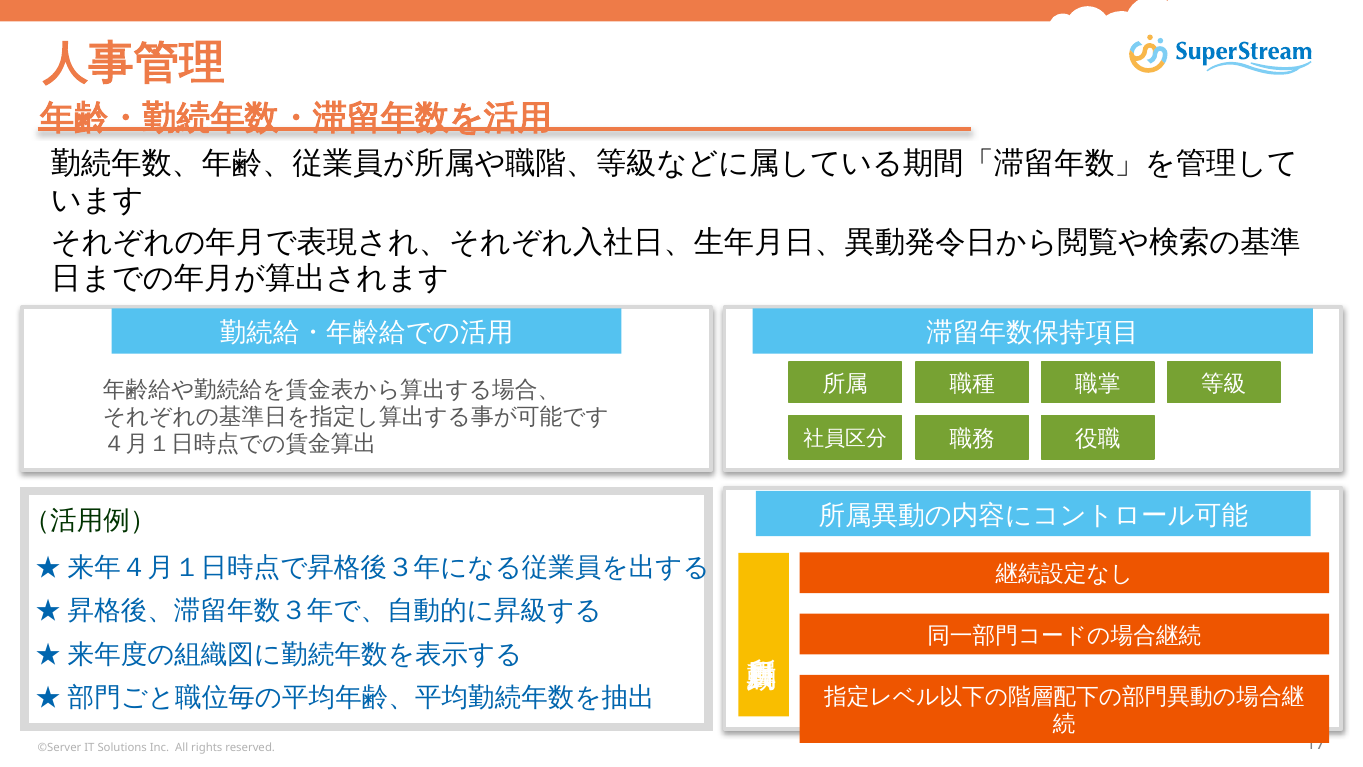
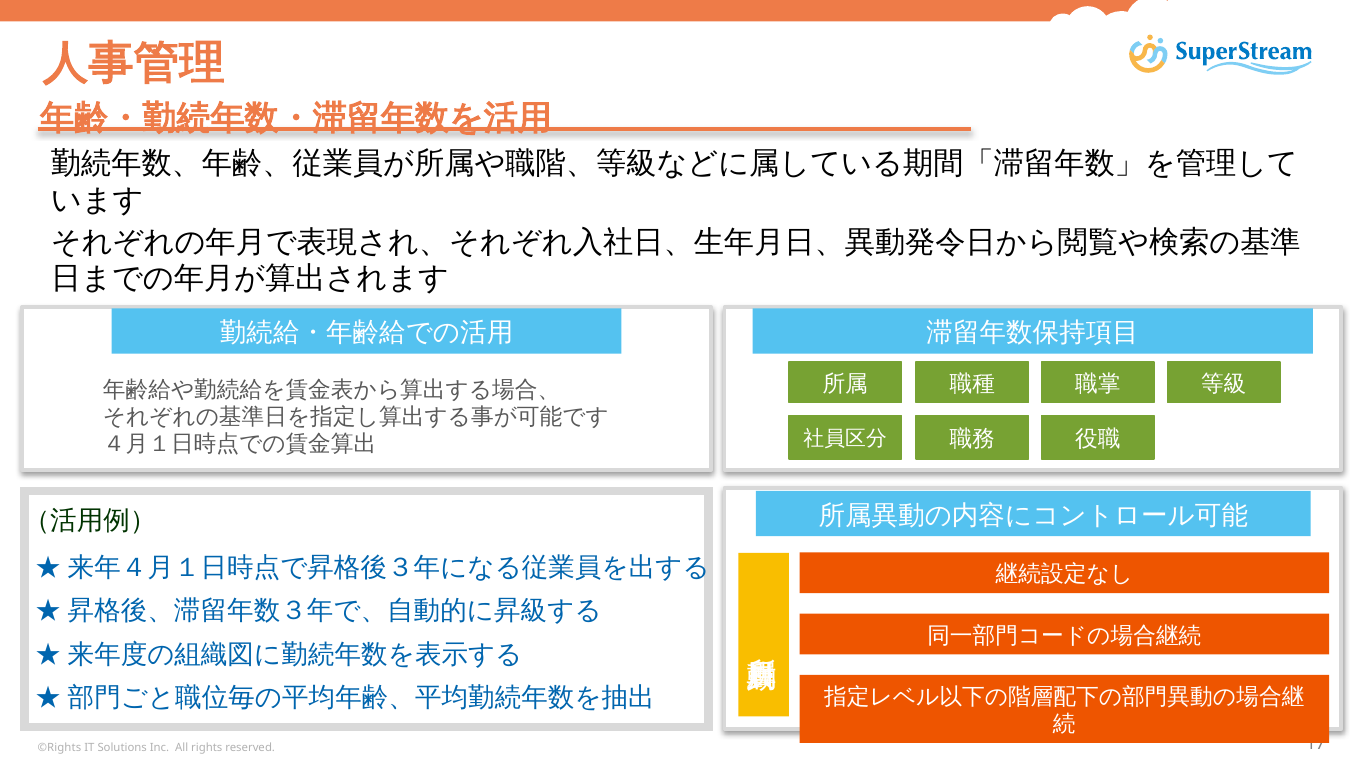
©Server: ©Server -> ©Rights
